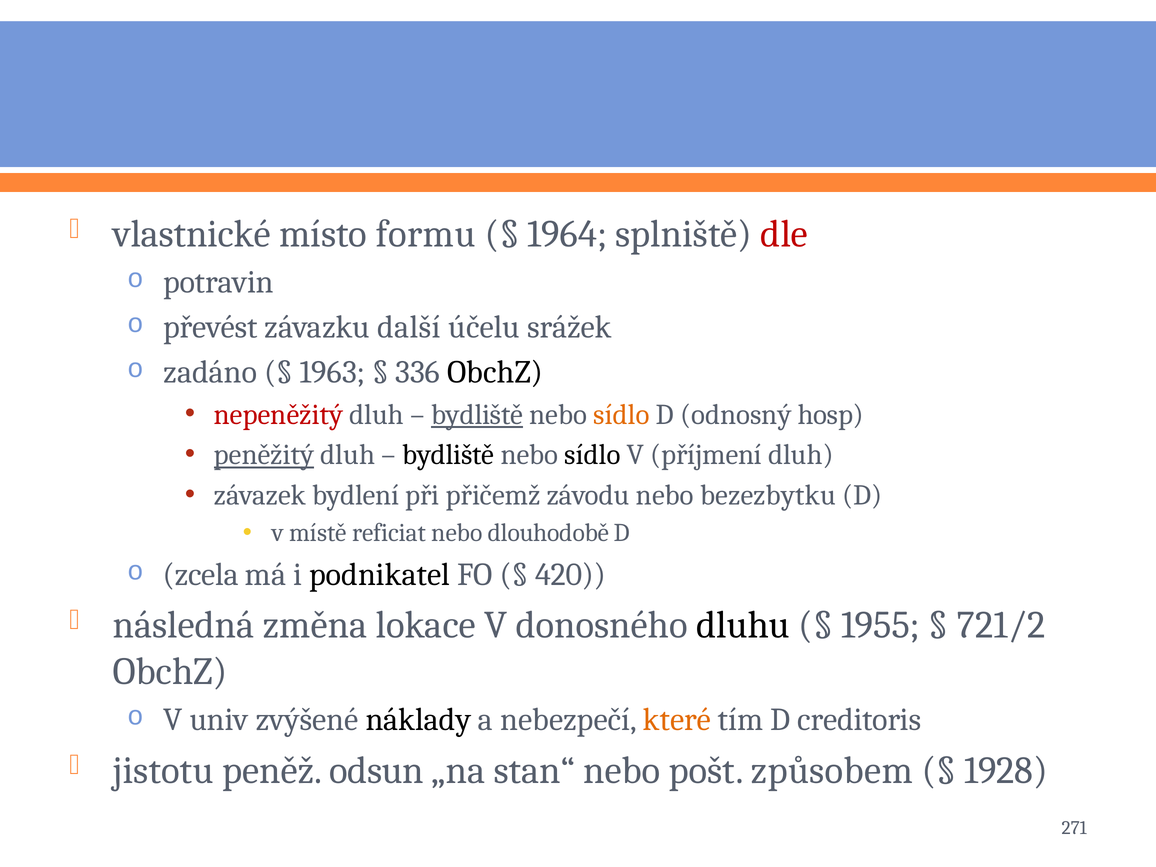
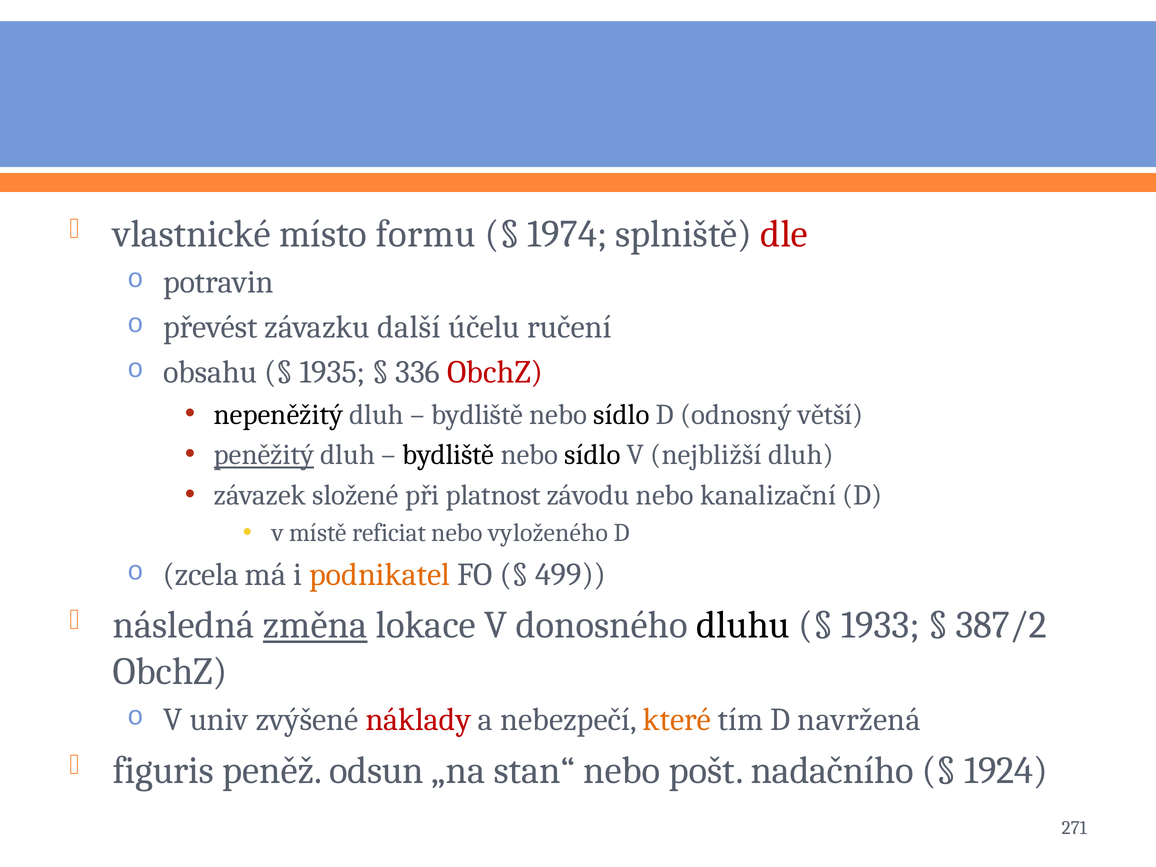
1964: 1964 -> 1974
srážek: srážek -> ručení
zadáno: zadáno -> obsahu
1963: 1963 -> 1935
ObchZ at (495, 372) colour: black -> red
nepeněžitý colour: red -> black
bydliště at (477, 414) underline: present -> none
sídlo at (621, 414) colour: orange -> black
hosp: hosp -> větší
příjmení: příjmení -> nejbližší
bydlení: bydlení -> složené
přičemž: přičemž -> platnost
bezezbytku: bezezbytku -> kanalizační
dlouhodobě: dlouhodobě -> vyloženého
podnikatel colour: black -> orange
420: 420 -> 499
změna underline: none -> present
1955: 1955 -> 1933
721/2: 721/2 -> 387/2
náklady colour: black -> red
creditoris: creditoris -> navržená
jistotu: jistotu -> figuris
způsobem: způsobem -> nadačního
1928: 1928 -> 1924
